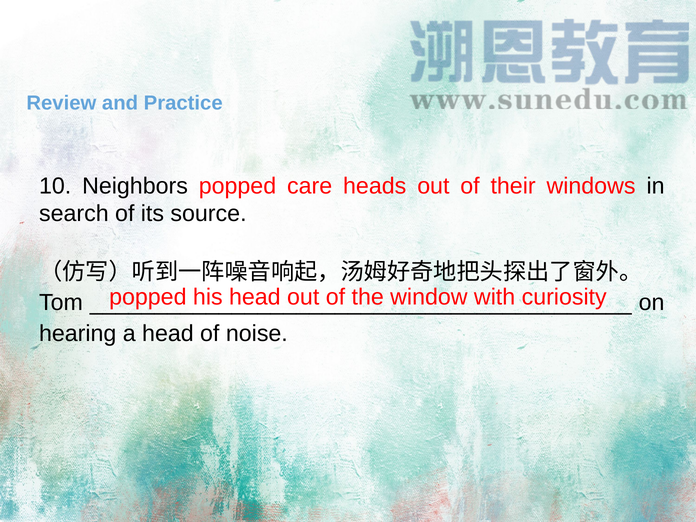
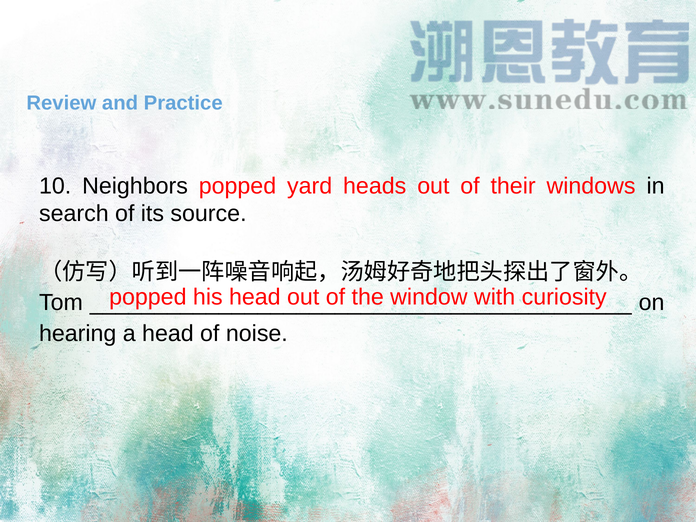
care: care -> yard
